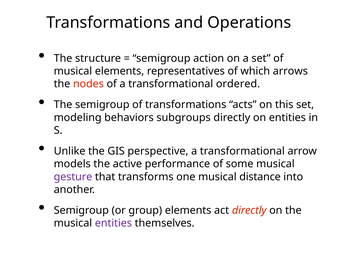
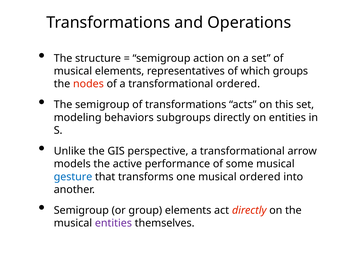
arrows: arrows -> groups
gesture colour: purple -> blue
musical distance: distance -> ordered
